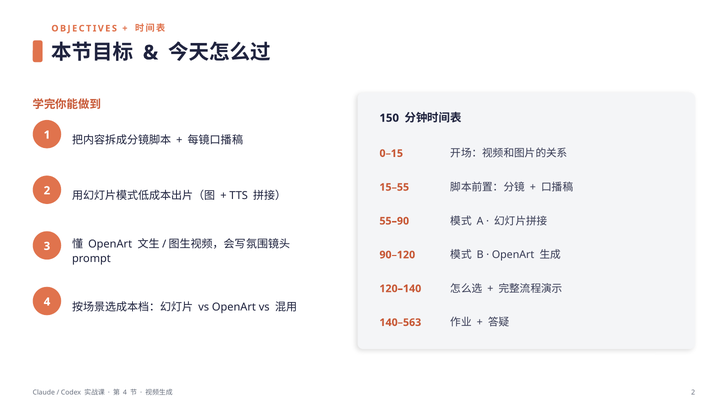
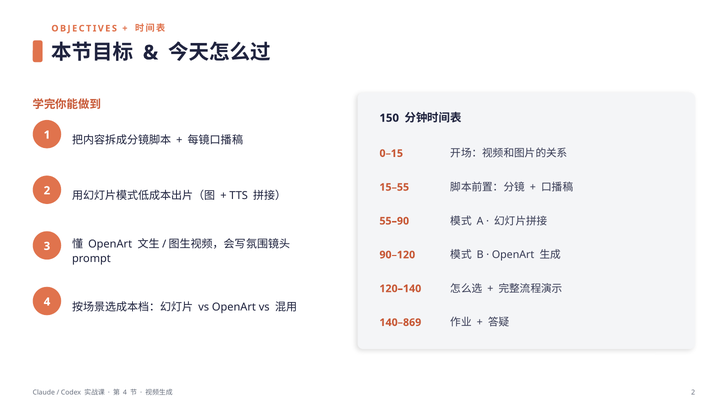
140–563: 140–563 -> 140–869
